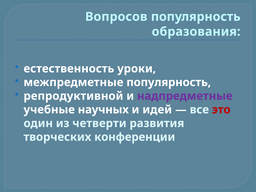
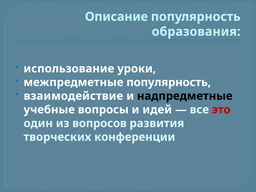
Вопросов: Вопросов -> Описание
естественность: естественность -> использование
репродуктивной: репродуктивной -> взаимодействие
надпредметные colour: purple -> black
научных: научных -> вопросы
четверти: четверти -> вопросов
